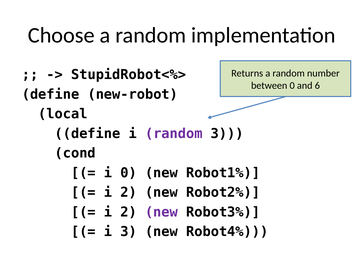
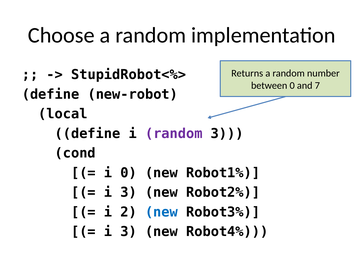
6: 6 -> 7
2 at (129, 192): 2 -> 3
new at (161, 212) colour: purple -> blue
